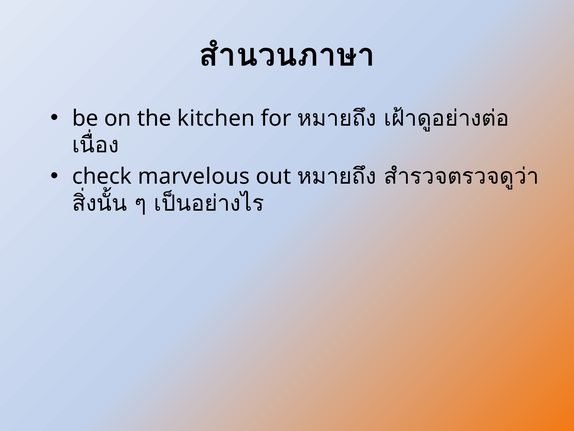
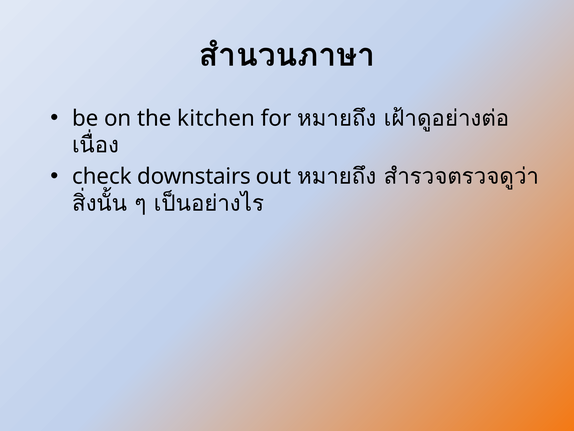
marvelous: marvelous -> downstairs
